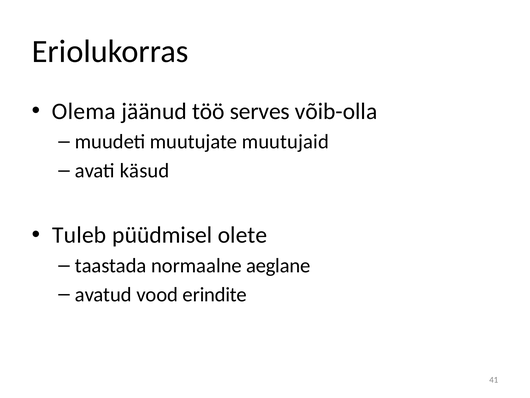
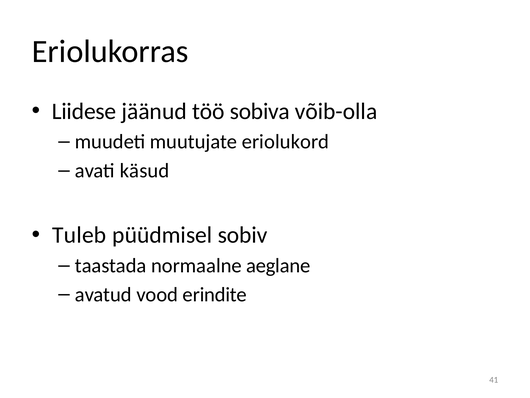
Olema: Olema -> Liidese
serves: serves -> sobiva
muutujaid: muutujaid -> eriolukord
olete: olete -> sobiv
